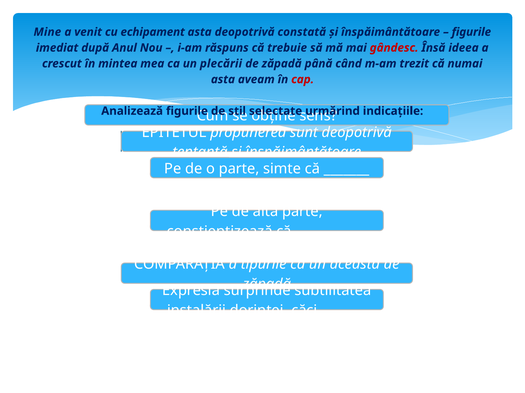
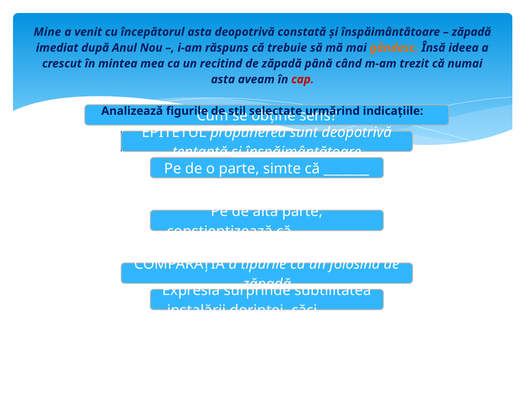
echipament: echipament -> începătorul
figurile at (471, 32): figurile -> zăpadă
gândesc colour: red -> orange
plecării: plecării -> recitind
această: această -> folosind
